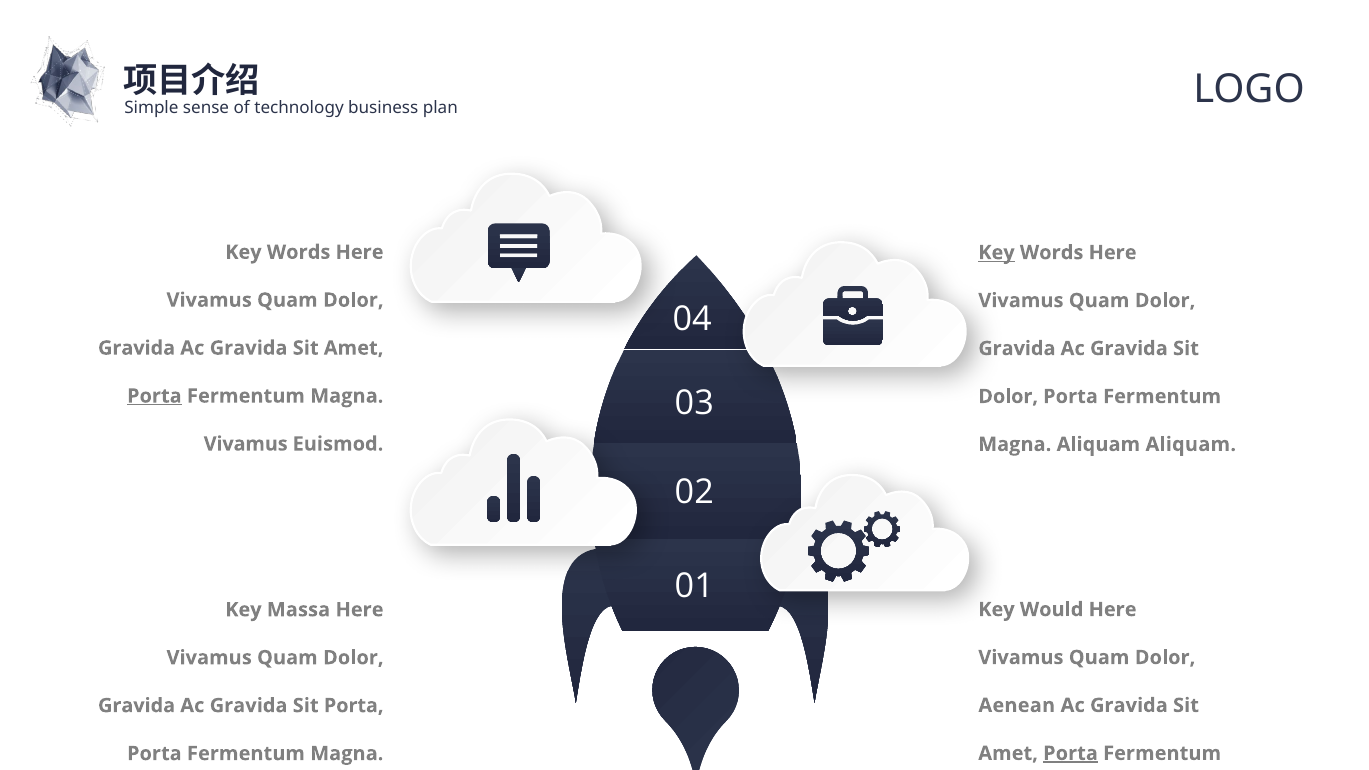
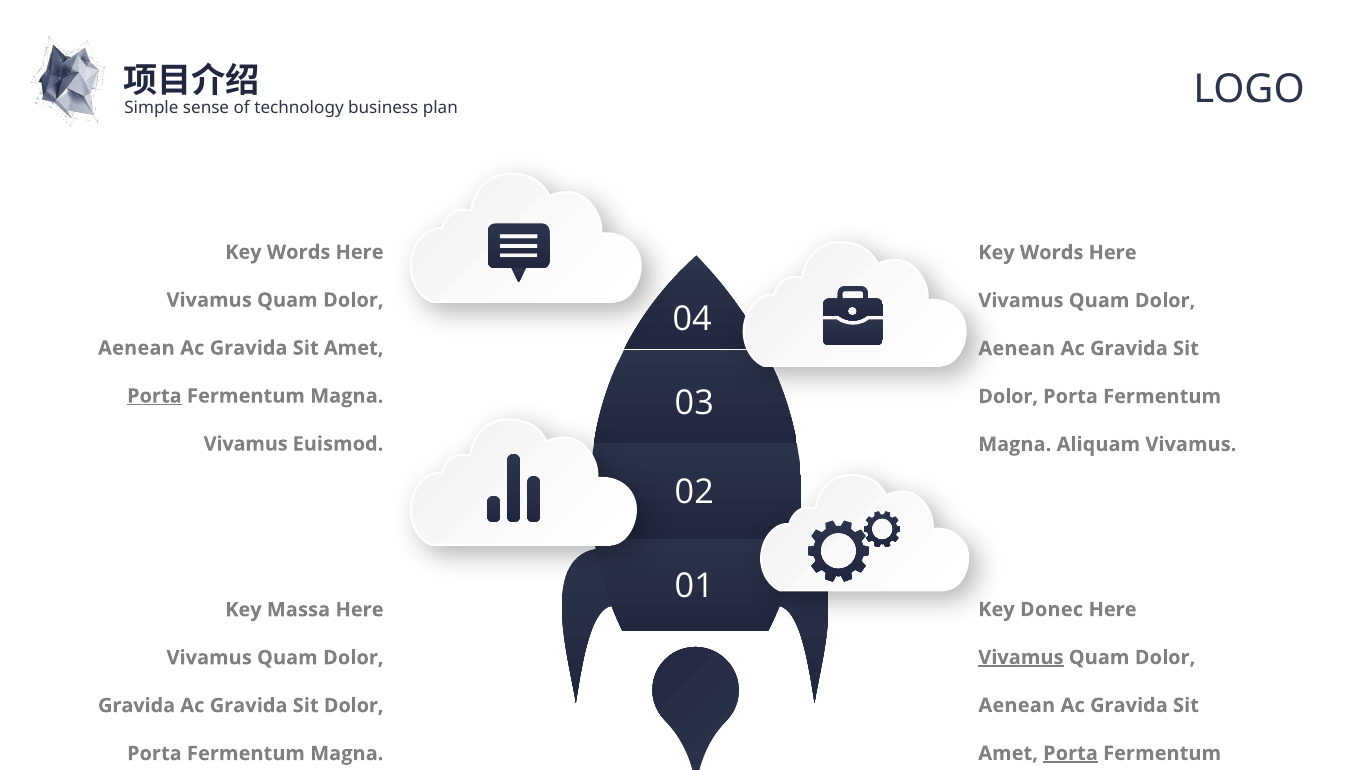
Key at (996, 253) underline: present -> none
Gravida at (137, 348): Gravida -> Aenean
Gravida at (1017, 349): Gravida -> Aenean
Aliquam Aliquam: Aliquam -> Vivamus
Would: Would -> Donec
Vivamus at (1021, 658) underline: none -> present
Porta at (354, 706): Porta -> Dolor
